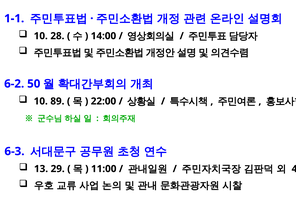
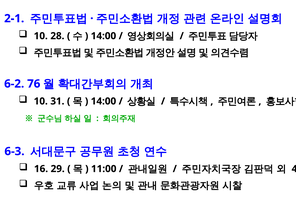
1-1: 1-1 -> 2-1
50: 50 -> 76
89: 89 -> 31
22:00 at (103, 101): 22:00 -> 14:00
13: 13 -> 16
